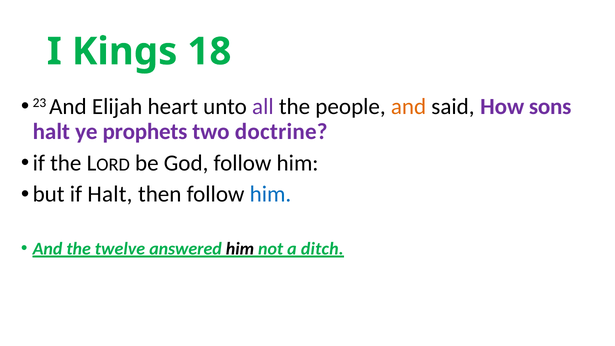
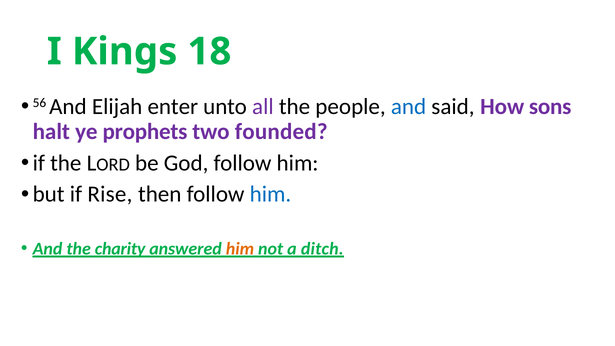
23: 23 -> 56
heart: heart -> enter
and at (409, 107) colour: orange -> blue
doctrine: doctrine -> founded
if Halt: Halt -> Rise
twelve: twelve -> charity
him at (240, 249) colour: black -> orange
